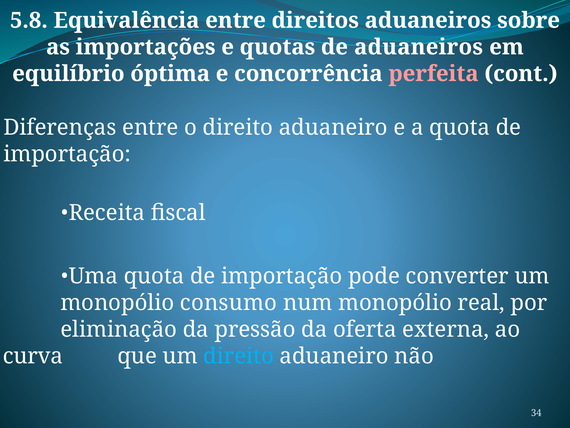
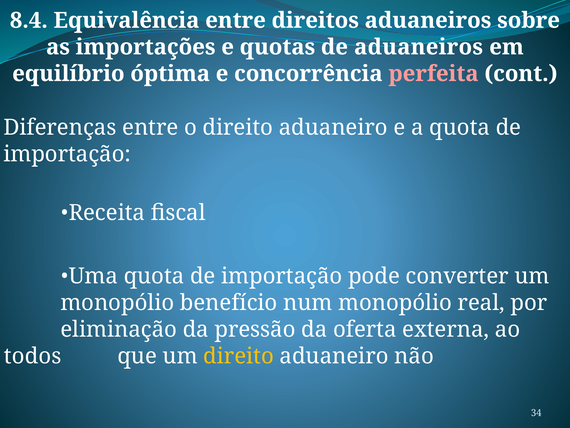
5.8: 5.8 -> 8.4
consumo: consumo -> benefício
curva: curva -> todos
direito at (239, 356) colour: light blue -> yellow
